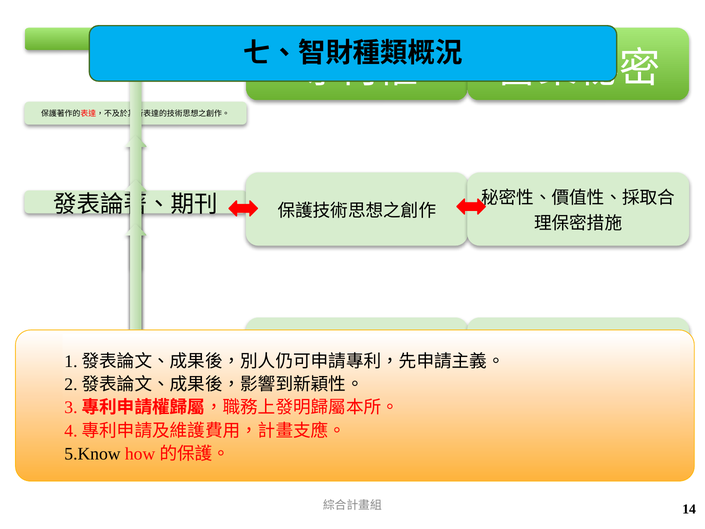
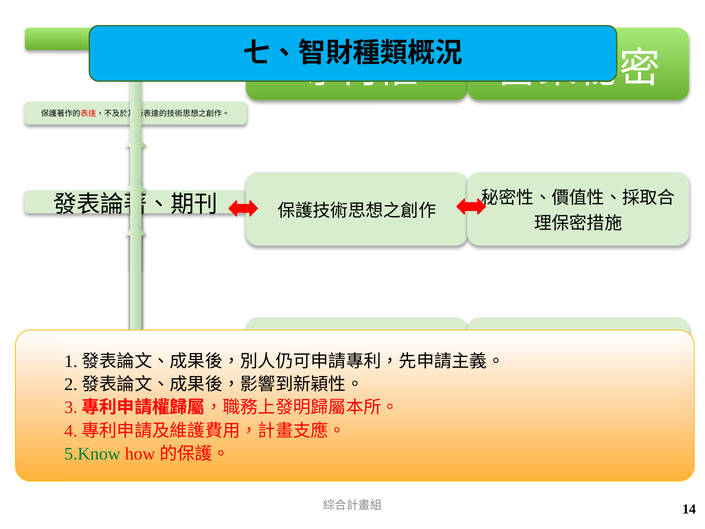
5.Know colour: black -> green
